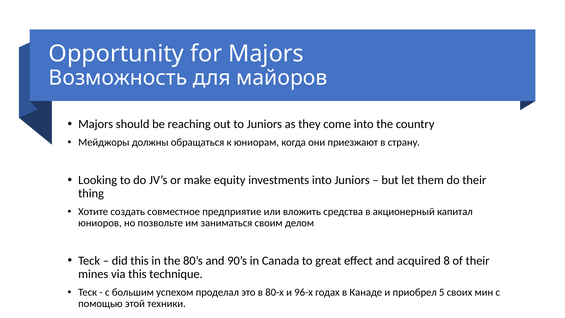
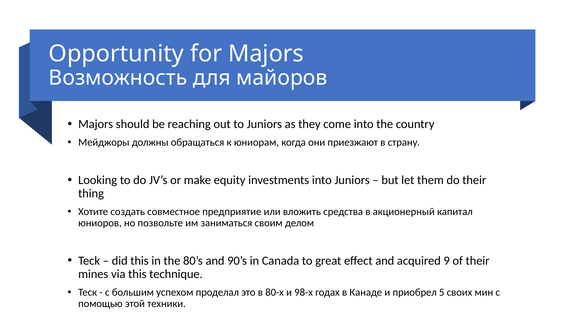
8: 8 -> 9
96-х: 96-х -> 98-х
